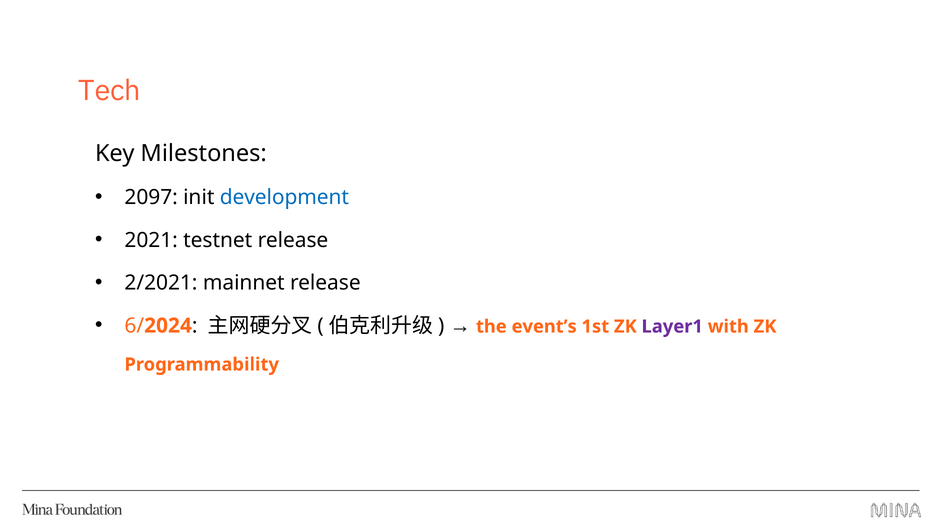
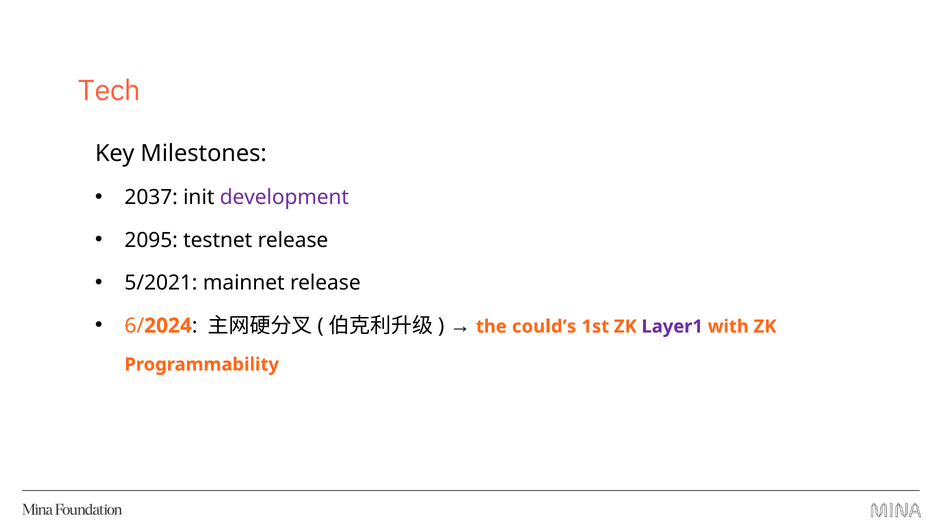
2097: 2097 -> 2037
development colour: blue -> purple
2021: 2021 -> 2095
2/2021: 2/2021 -> 5/2021
event’s: event’s -> could’s
